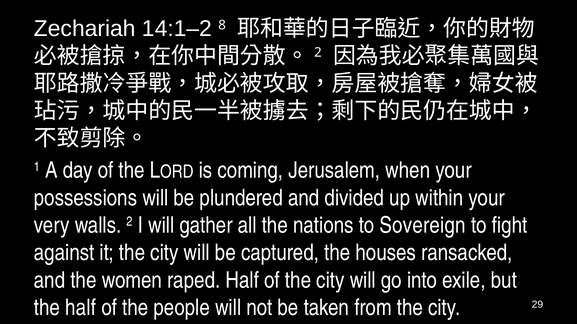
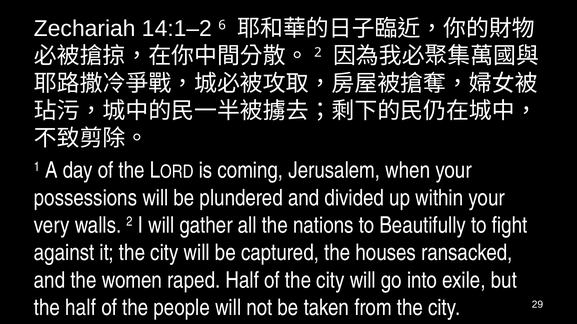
8: 8 -> 6
Sovereign: Sovereign -> Beautifully
